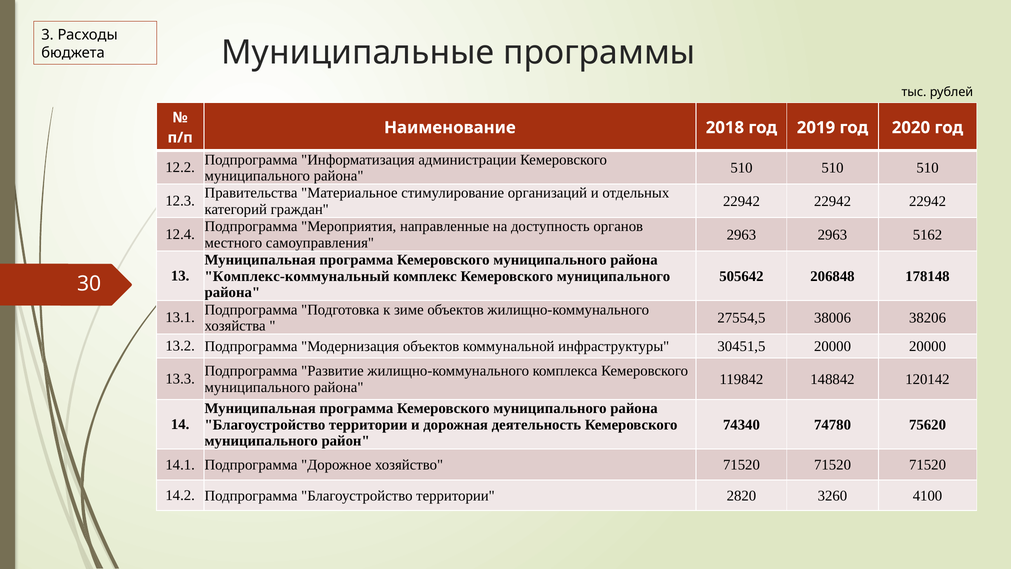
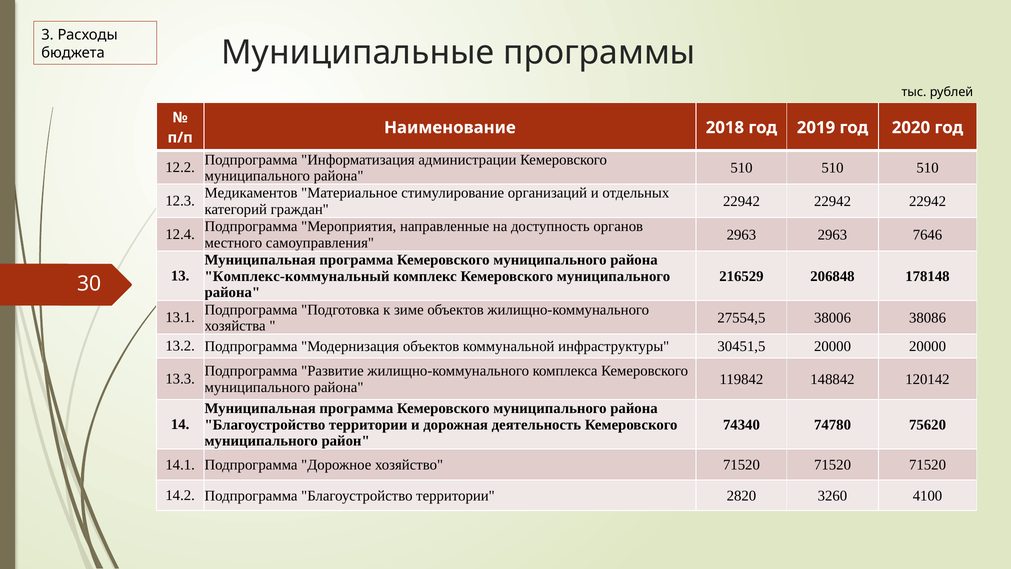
Правительства: Правительства -> Медикаментов
5162: 5162 -> 7646
505642: 505642 -> 216529
38206: 38206 -> 38086
